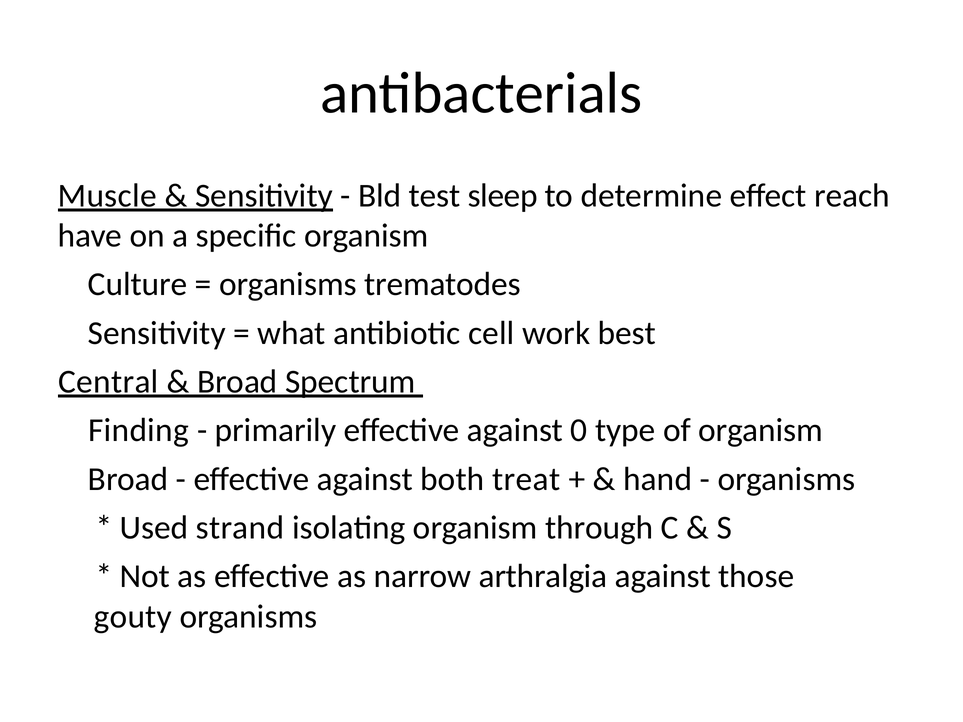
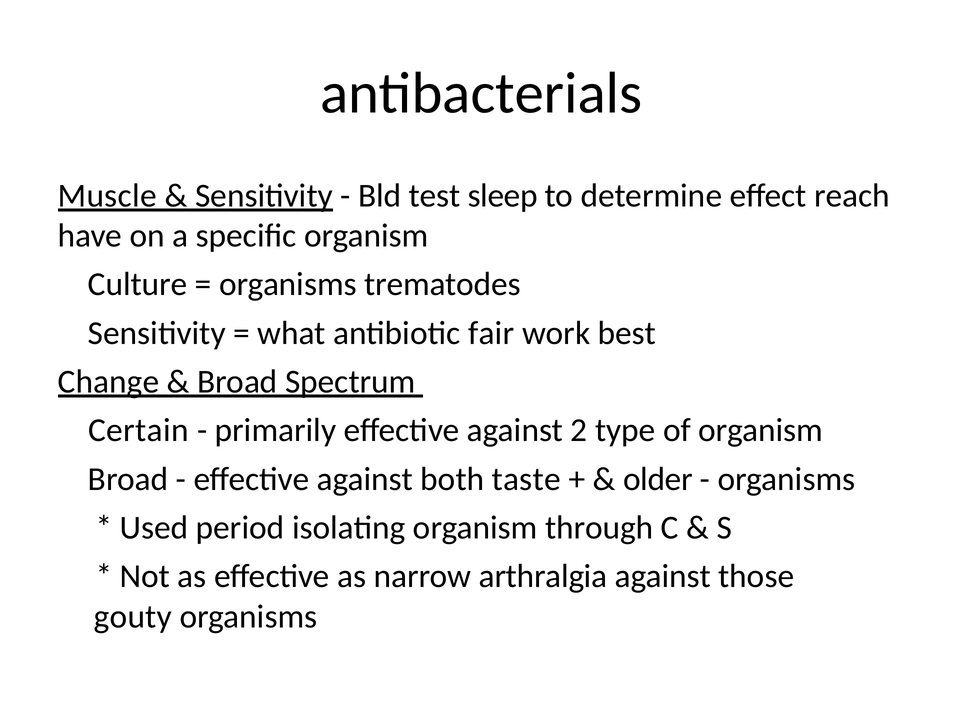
cell: cell -> fair
Central: Central -> Change
Finding: Finding -> Certain
0: 0 -> 2
treat: treat -> taste
hand: hand -> older
strand: strand -> period
